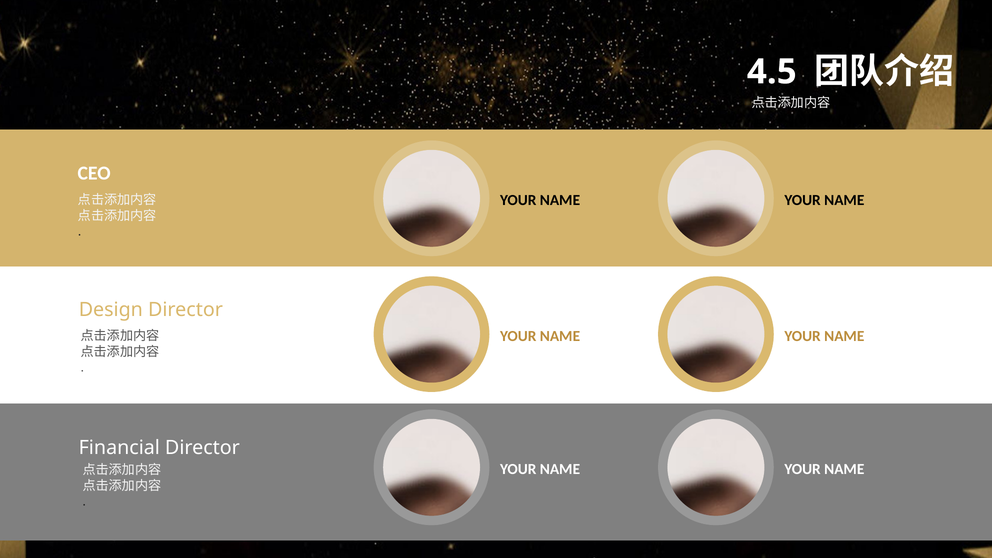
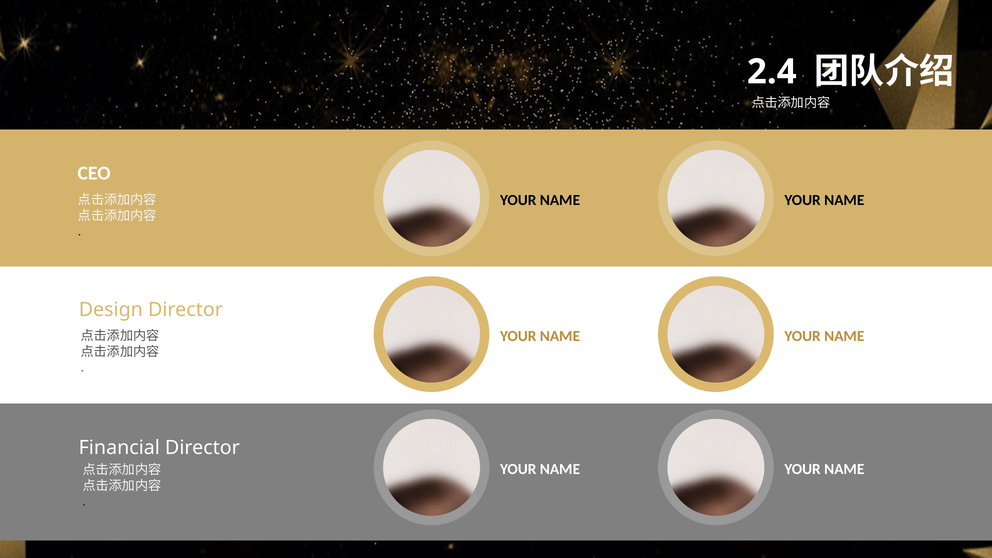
4.5: 4.5 -> 2.4
